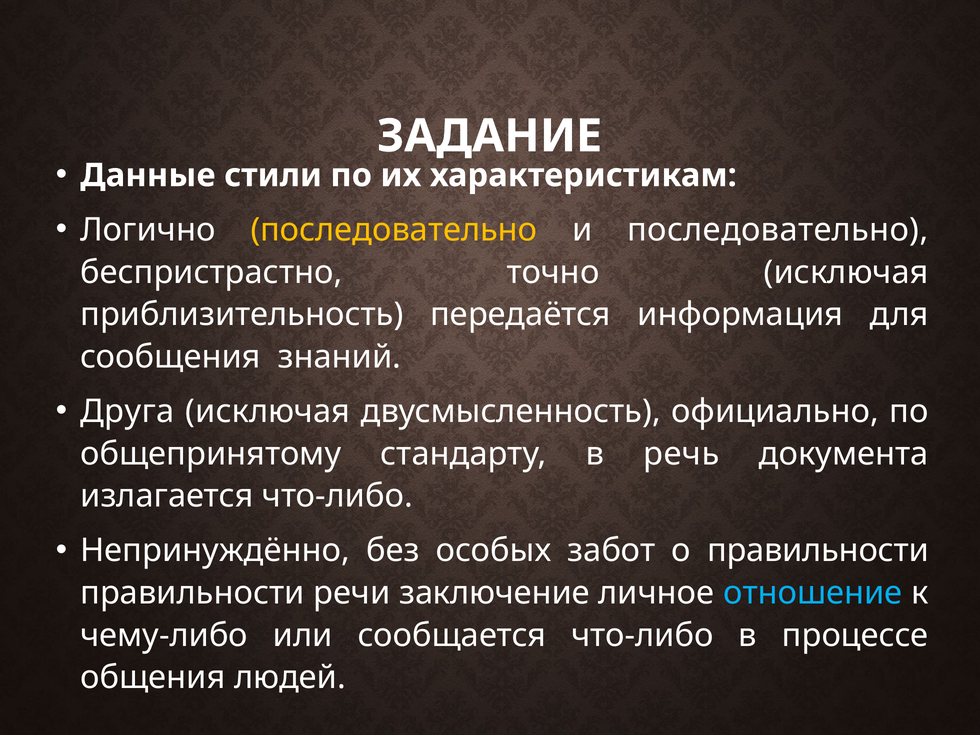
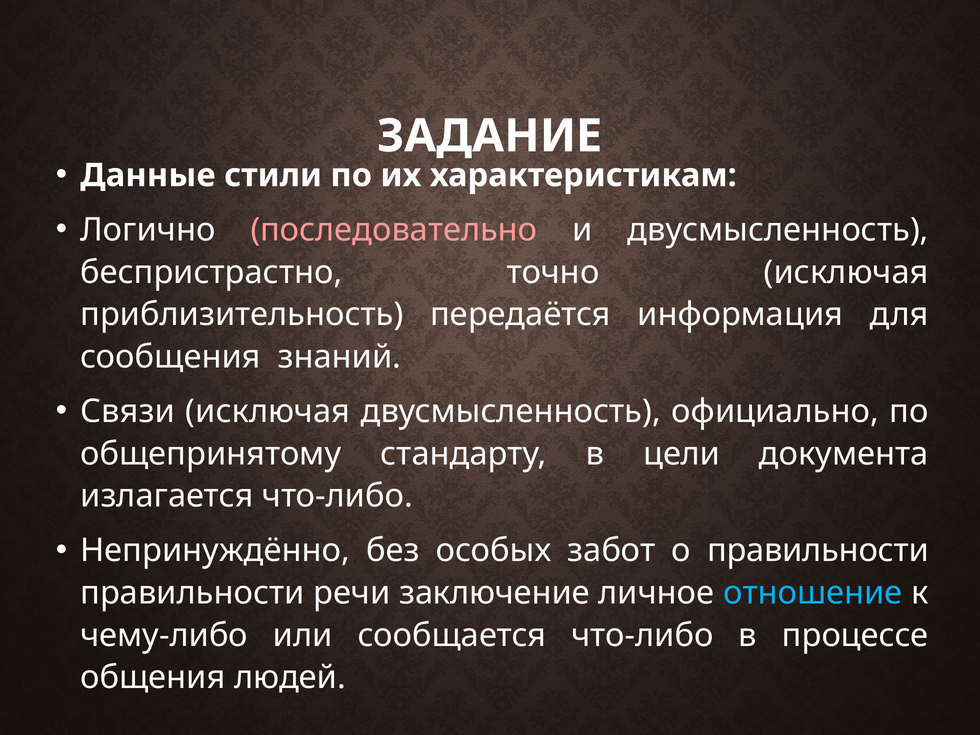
последовательно at (394, 230) colour: yellow -> pink
и последовательно: последовательно -> двусмысленность
Друга: Друга -> Связи
речь: речь -> цели
